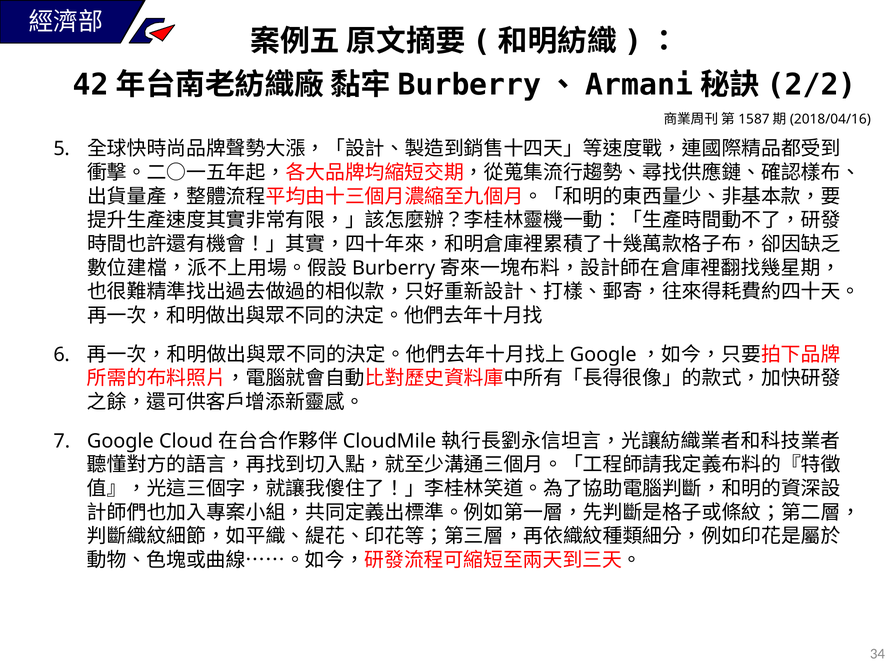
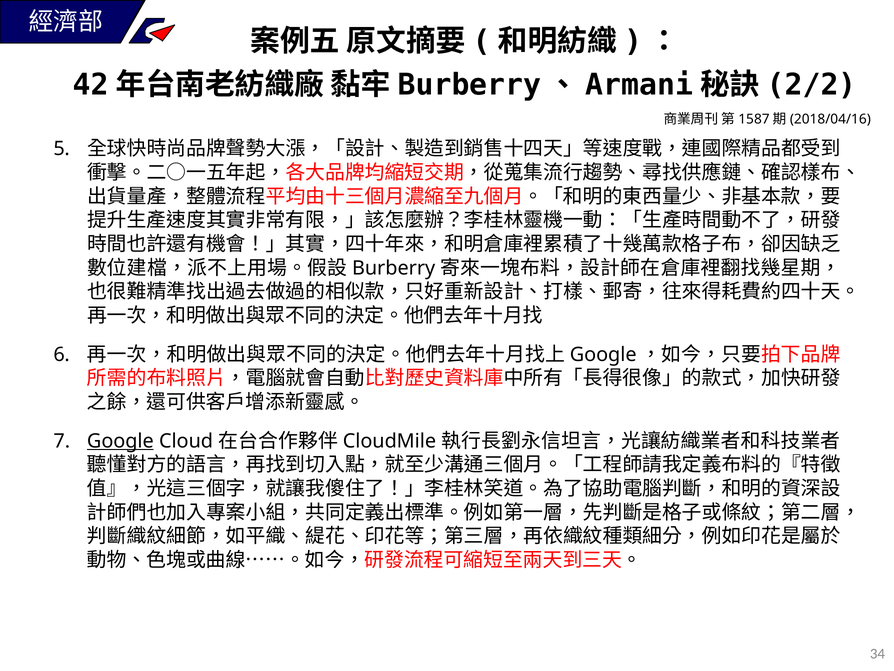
Google underline: none -> present
